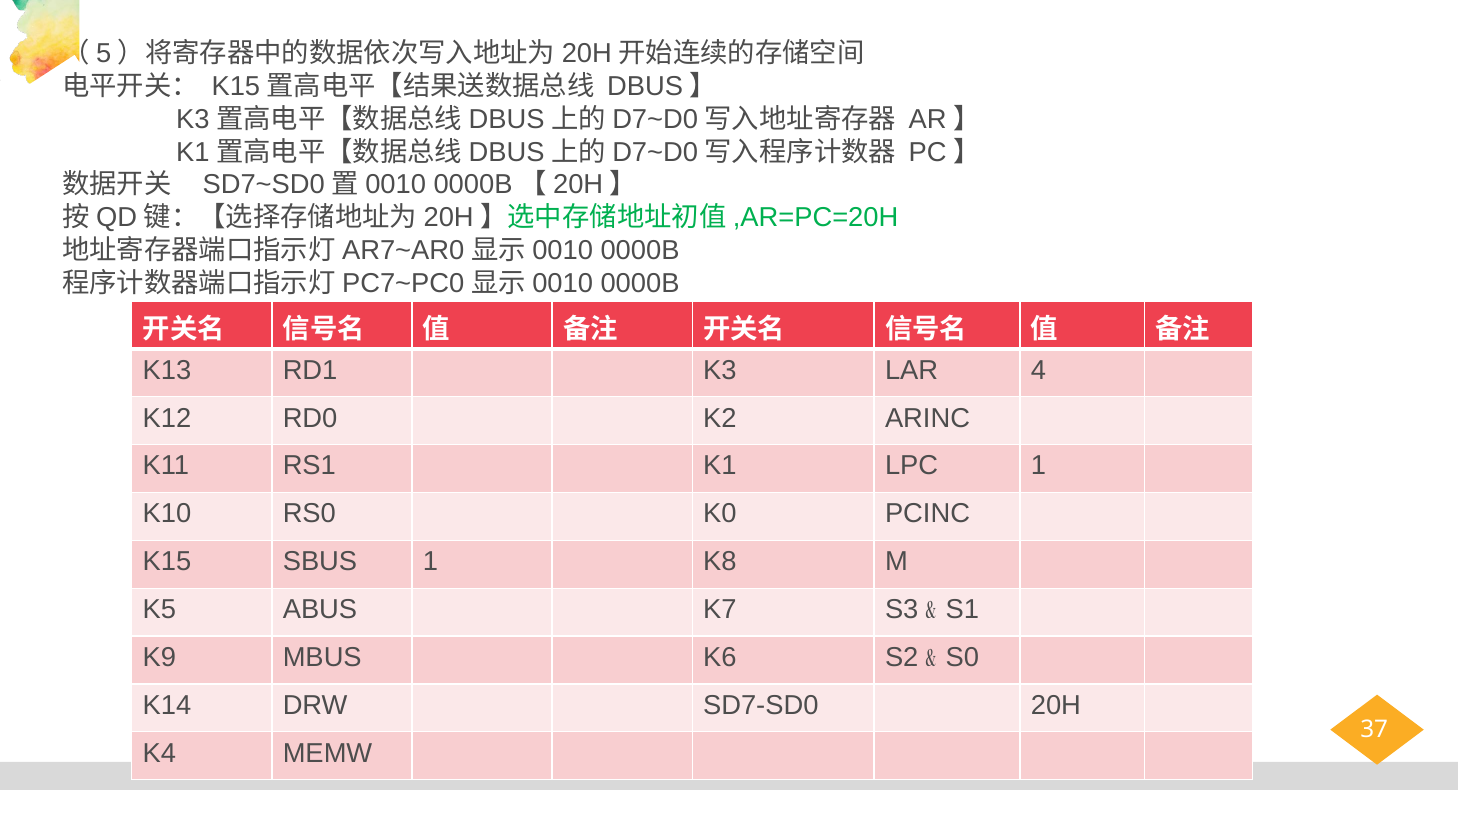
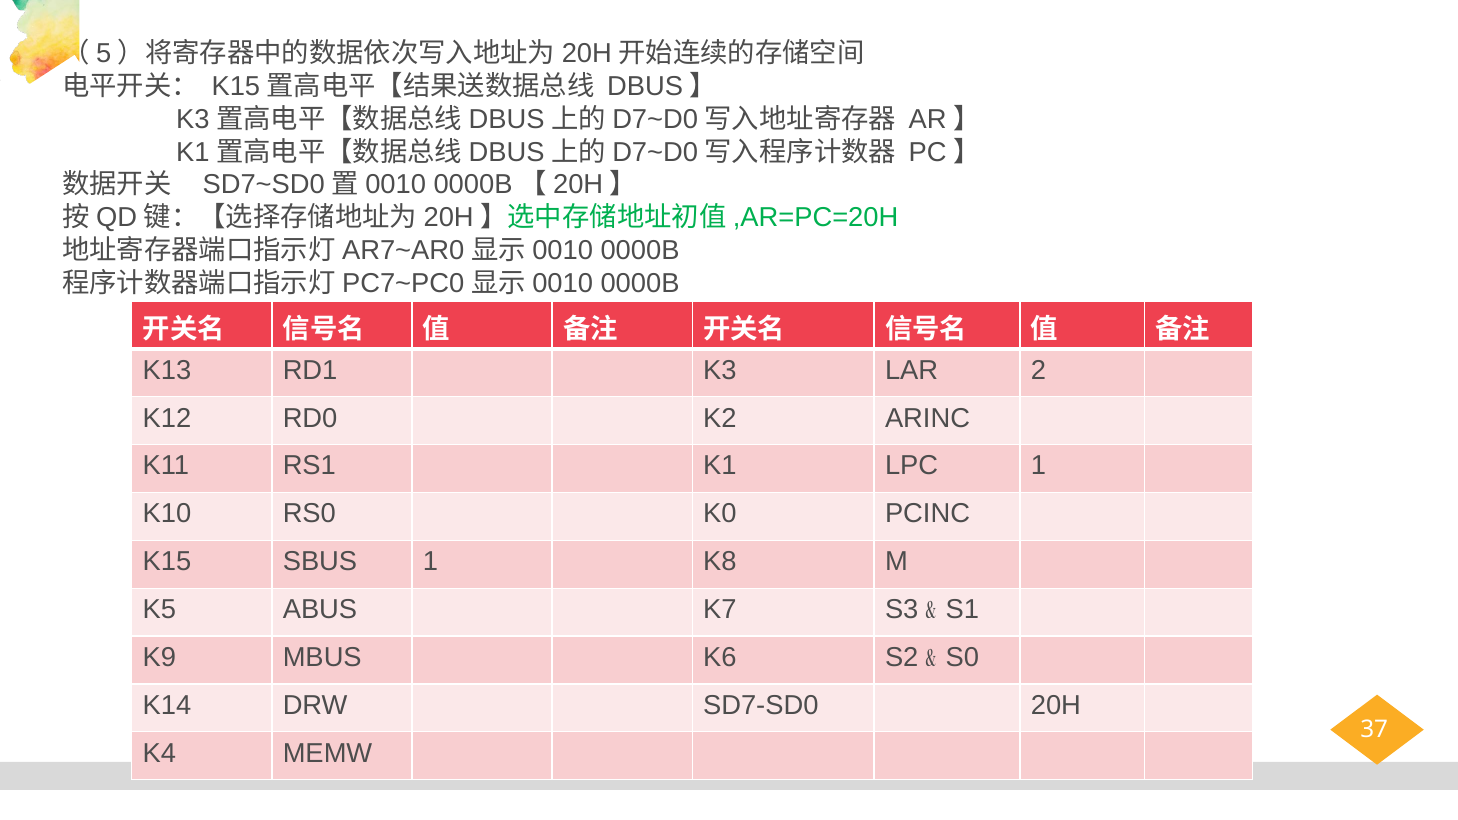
4: 4 -> 2
